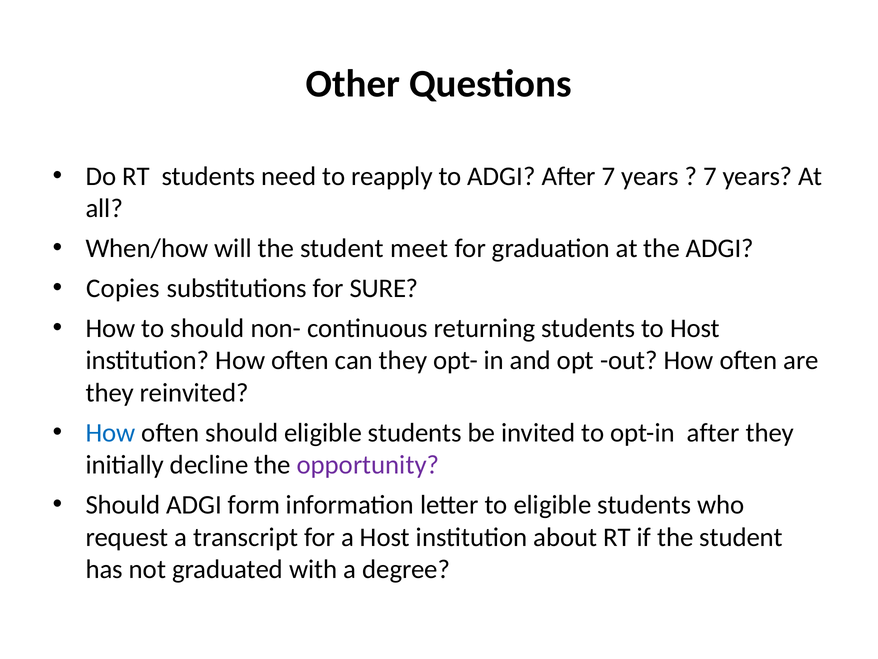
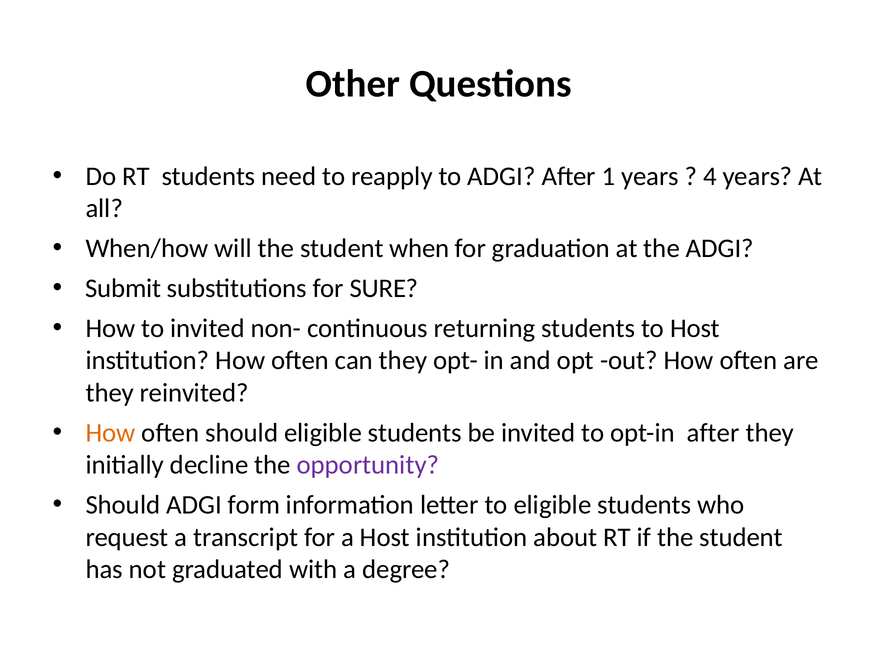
After 7: 7 -> 1
7 at (710, 176): 7 -> 4
meet: meet -> when
Copies: Copies -> Submit
to should: should -> invited
How at (111, 433) colour: blue -> orange
